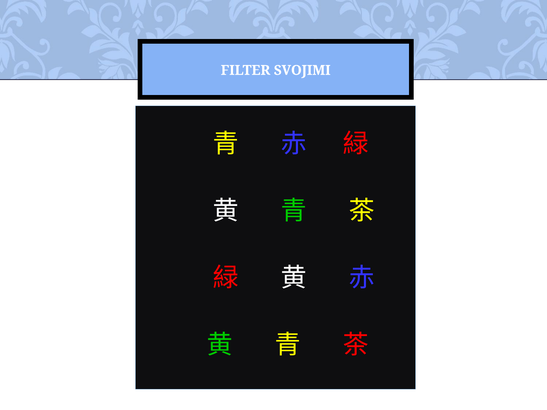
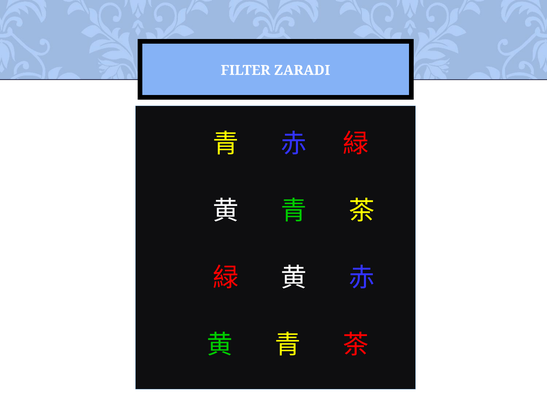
SVOJIMI: SVOJIMI -> ZARADI
